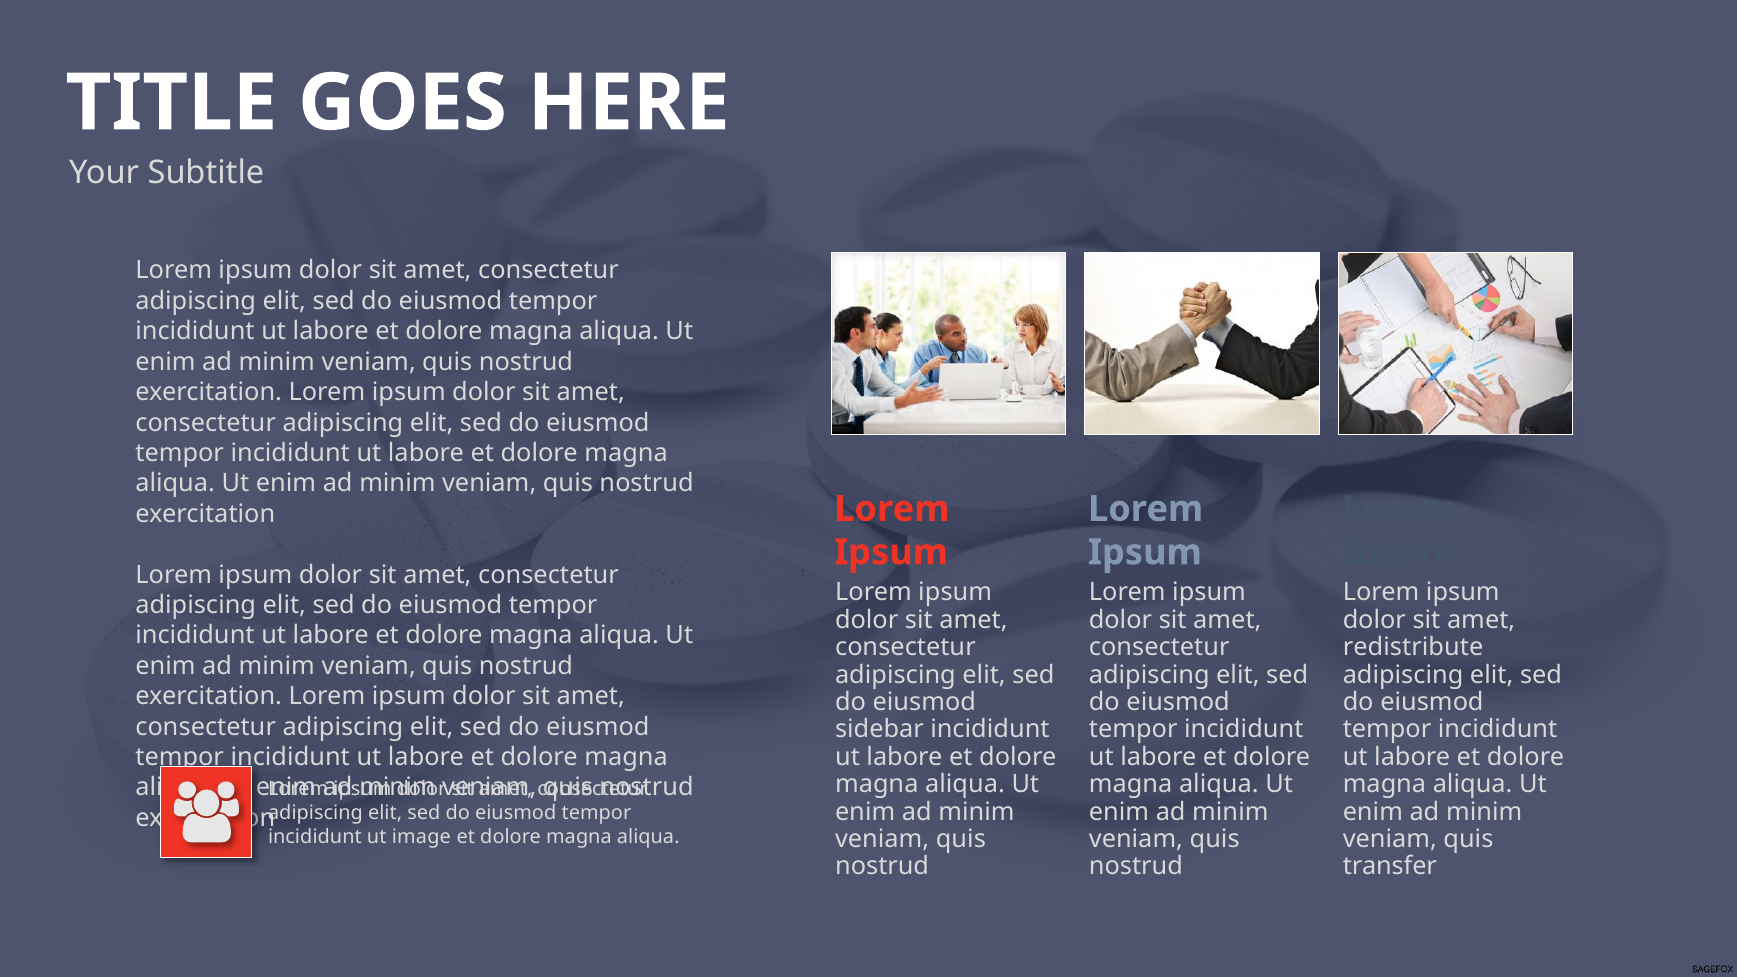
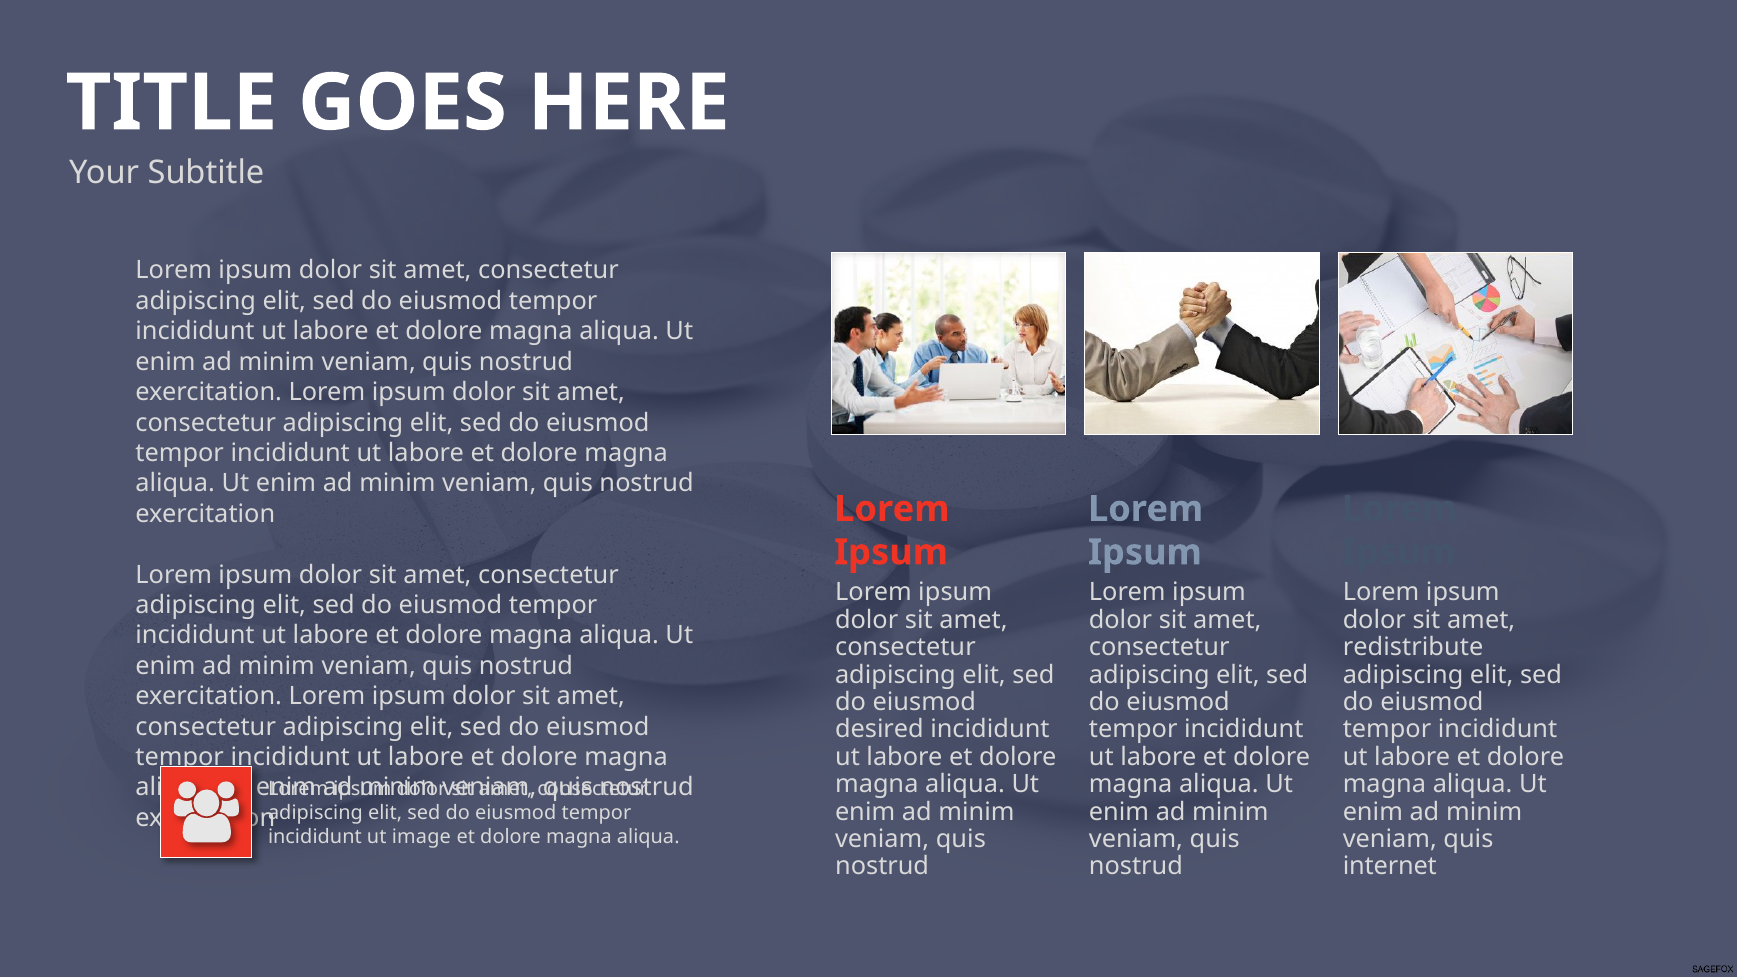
sidebar: sidebar -> desired
transfer: transfer -> internet
